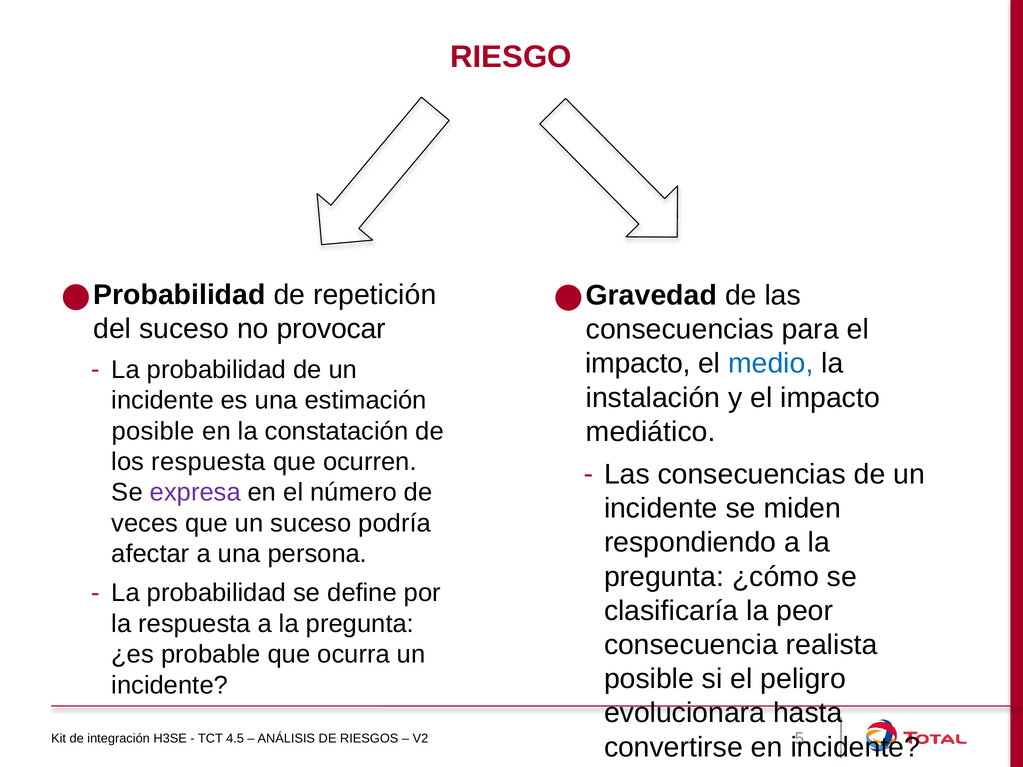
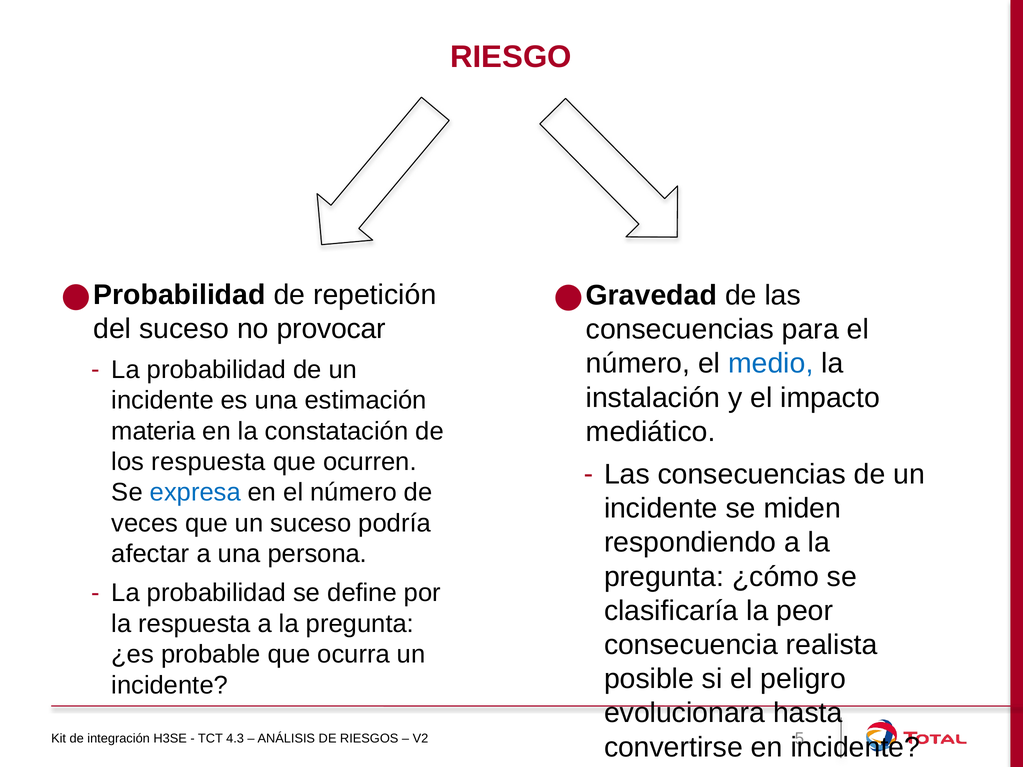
impacto at (638, 364): impacto -> número
posible at (153, 431): posible -> materia
expresa colour: purple -> blue
4.5: 4.5 -> 4.3
